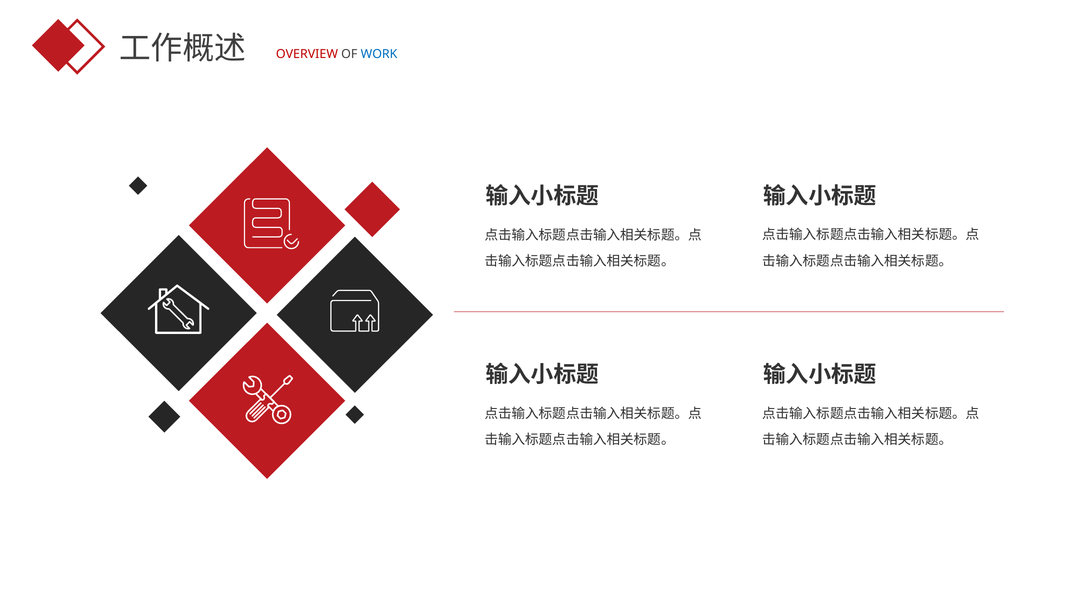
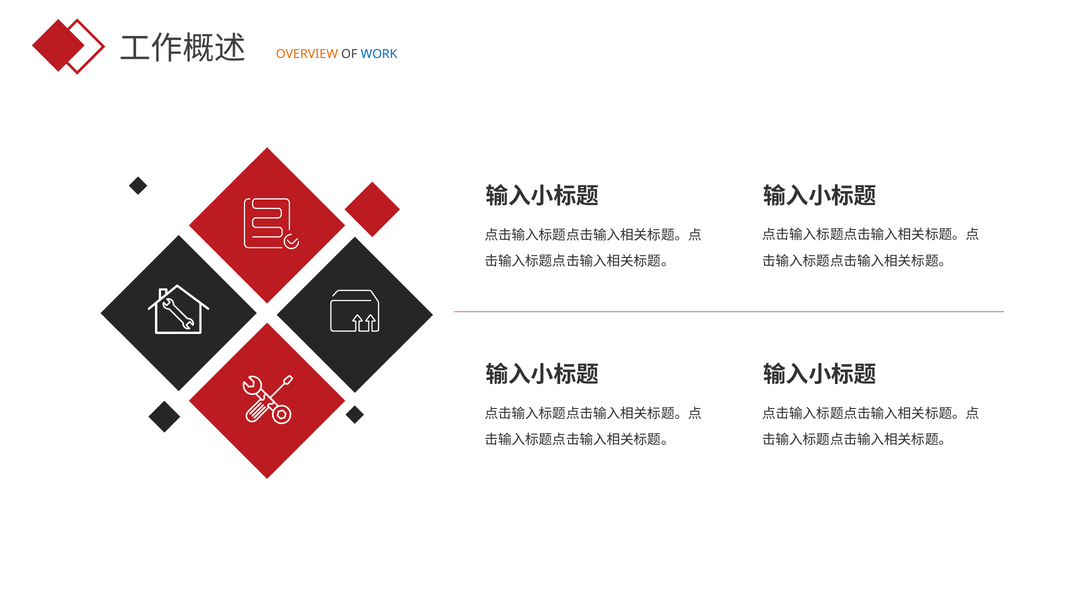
OVERVIEW colour: red -> orange
